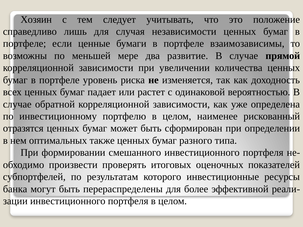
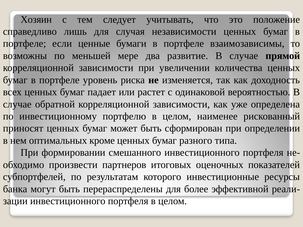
отразятся: отразятся -> приносят
также: также -> кроме
проверять: проверять -> партнеров
